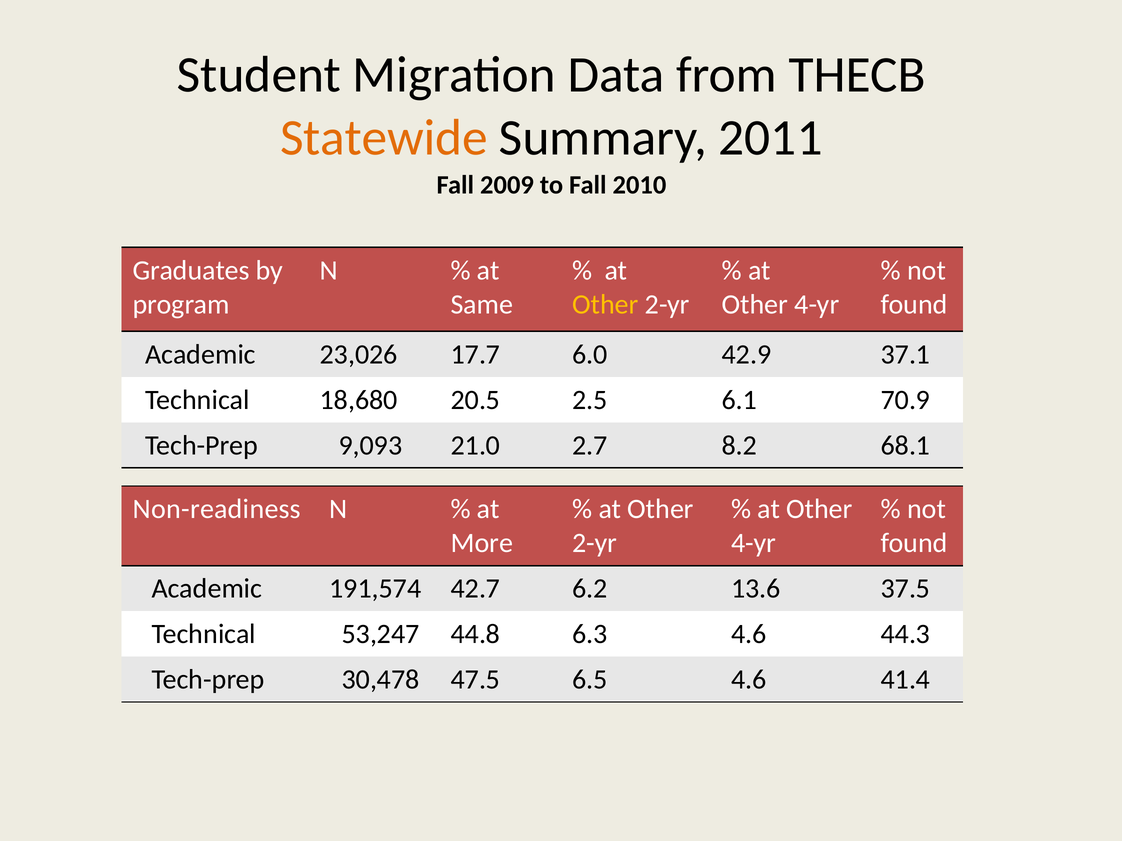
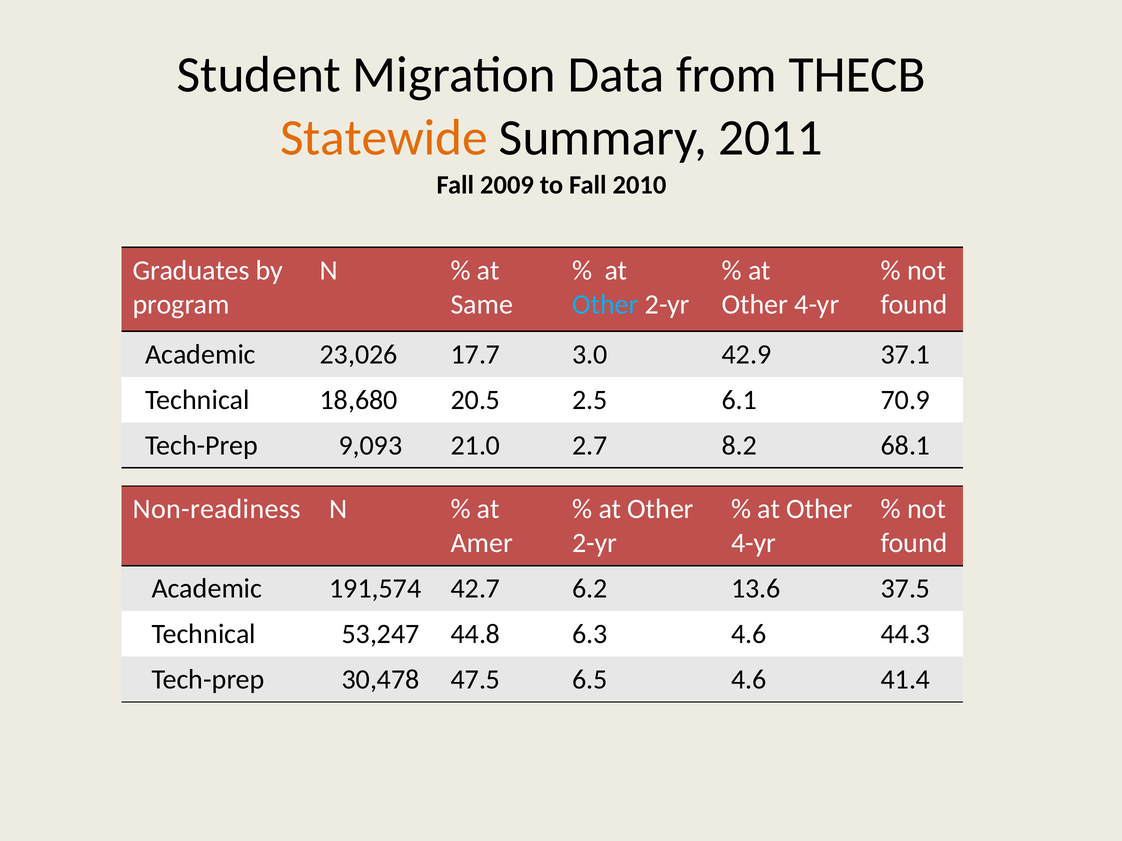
Other at (605, 305) colour: yellow -> light blue
6.0: 6.0 -> 3.0
More: More -> Amer
